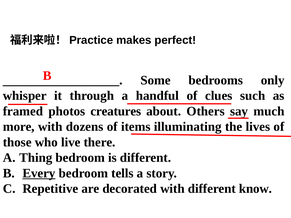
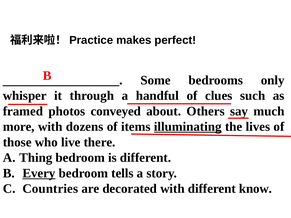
creatures: creatures -> conveyed
illuminating underline: none -> present
Repetitive: Repetitive -> Countries
